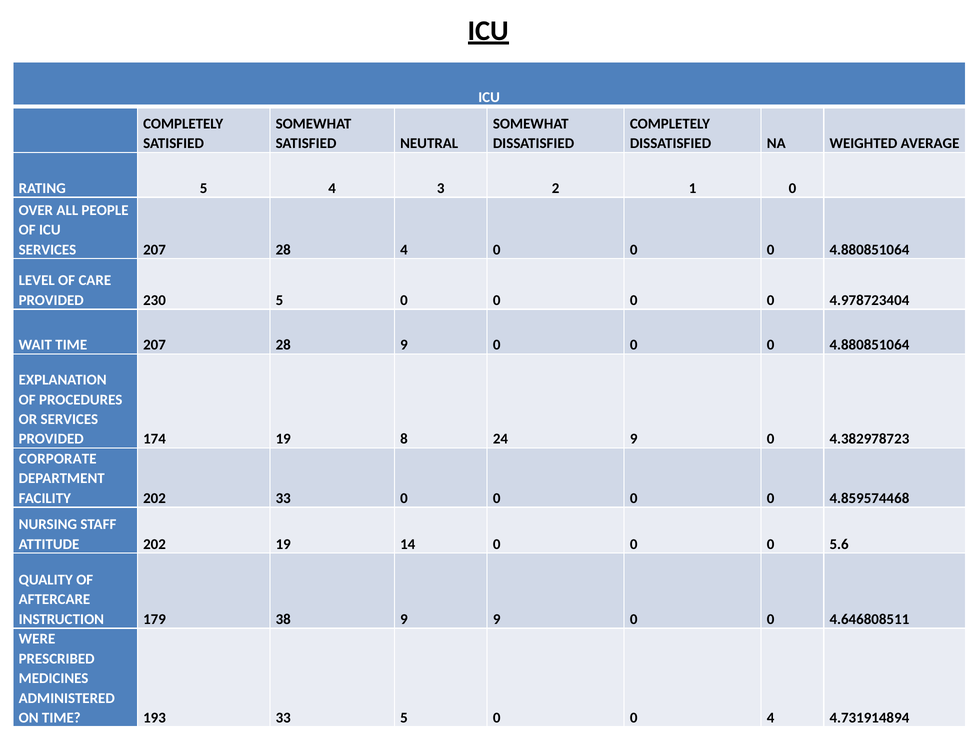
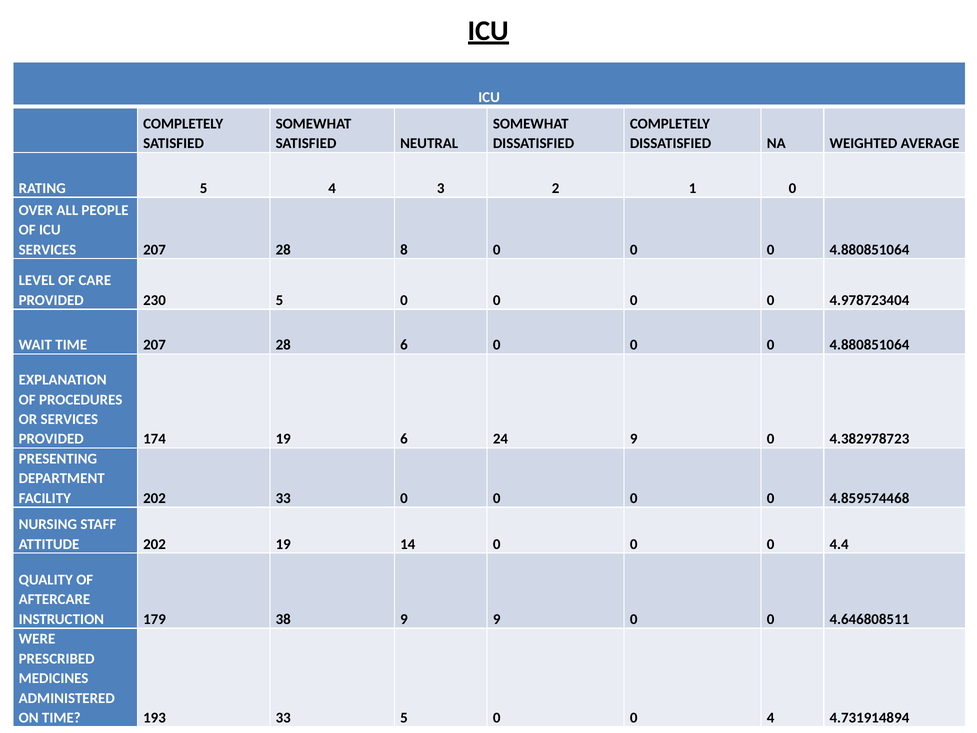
28 4: 4 -> 8
28 9: 9 -> 6
19 8: 8 -> 6
CORPORATE: CORPORATE -> PRESENTING
5.6: 5.6 -> 4.4
